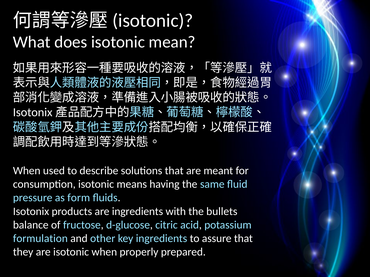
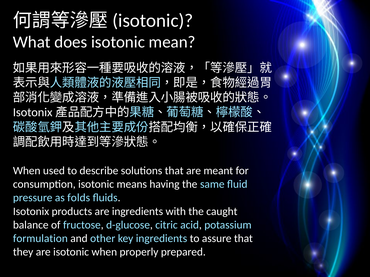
form: form -> folds
bullets: bullets -> caught
